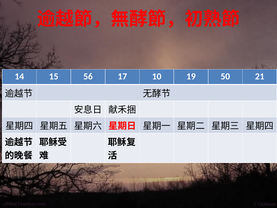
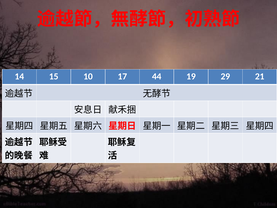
56: 56 -> 10
10: 10 -> 44
50: 50 -> 29
